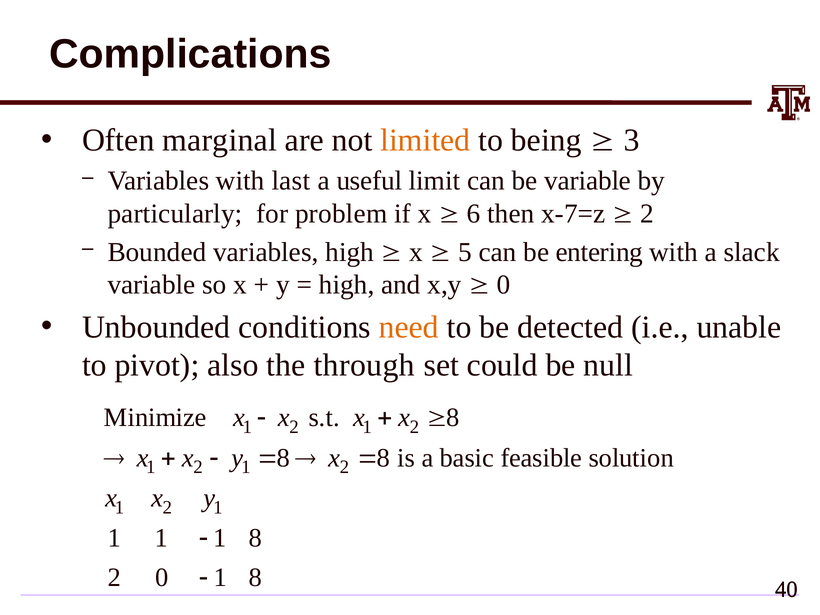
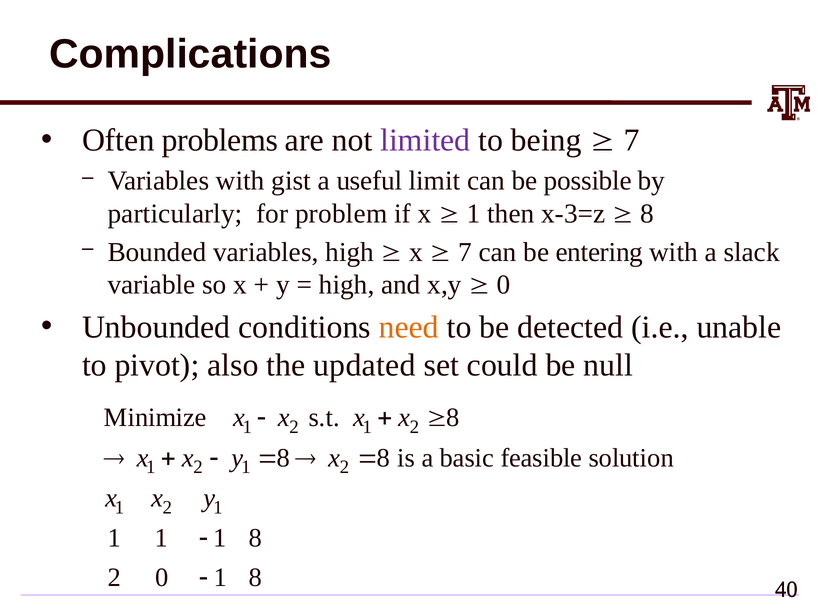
marginal: marginal -> problems
limited colour: orange -> purple
3 at (632, 140): 3 -> 7
last: last -> gist
be variable: variable -> possible
6 at (474, 214): 6 -> 1
x-7=z: x-7=z -> x-3=z
2 at (647, 214): 2 -> 8
5 at (465, 252): 5 -> 7
through: through -> updated
